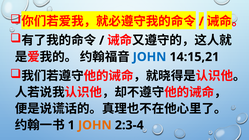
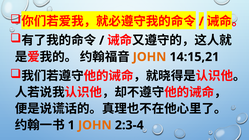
JOHN at (150, 57) colour: blue -> orange
